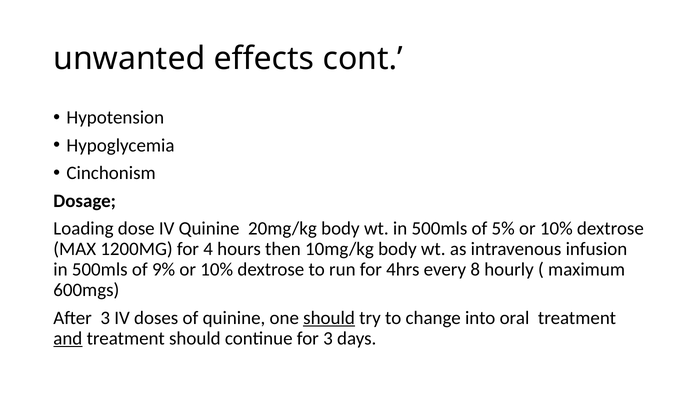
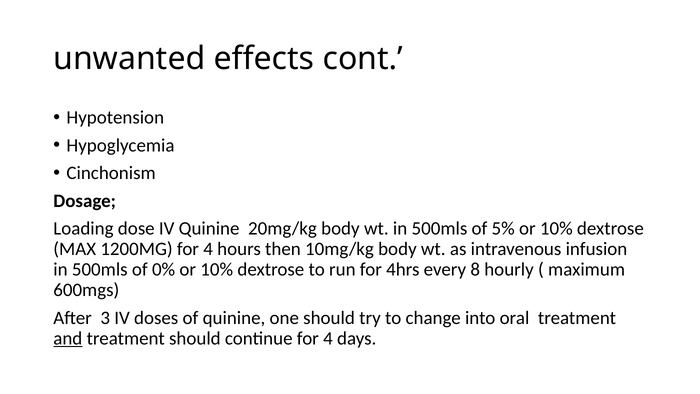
9%: 9% -> 0%
should at (329, 318) underline: present -> none
continue for 3: 3 -> 4
